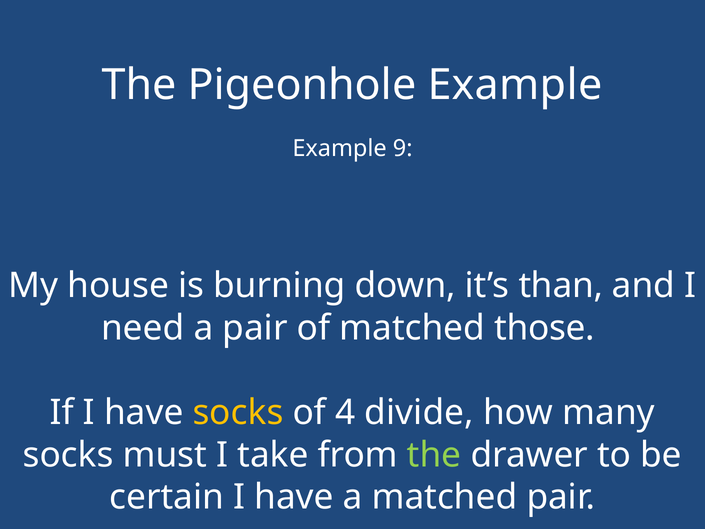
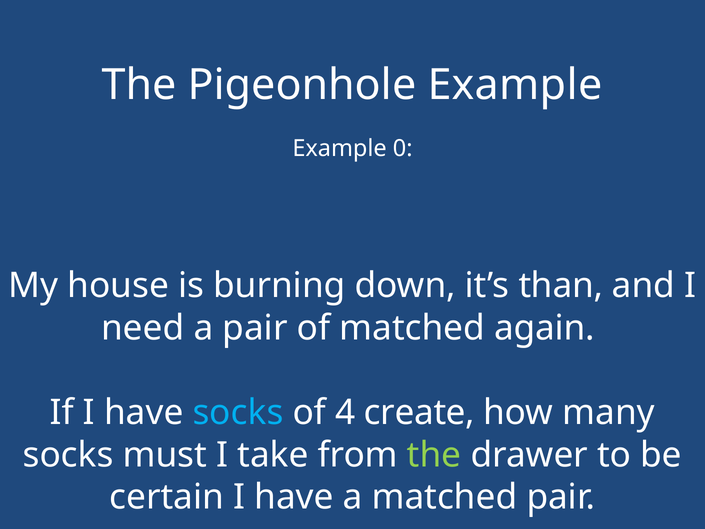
9: 9 -> 0
those: those -> again
socks at (238, 412) colour: yellow -> light blue
divide: divide -> create
